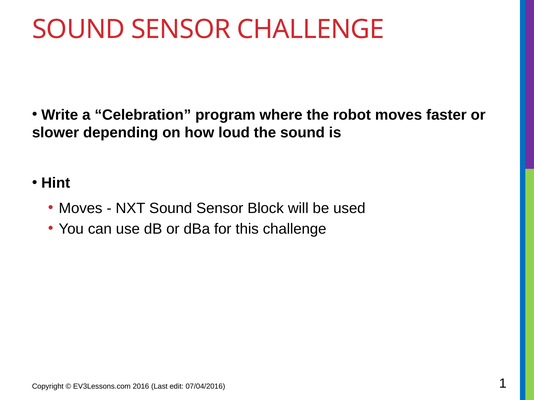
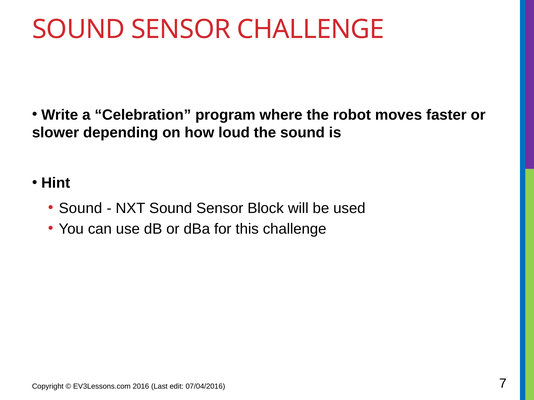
Moves at (81, 208): Moves -> Sound
1: 1 -> 7
